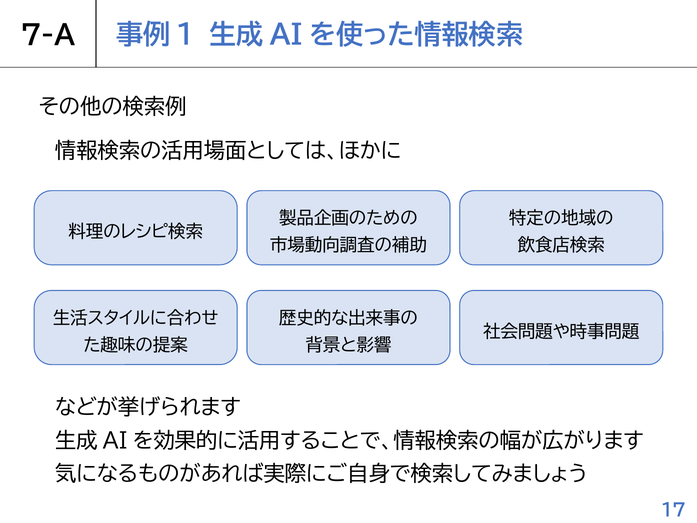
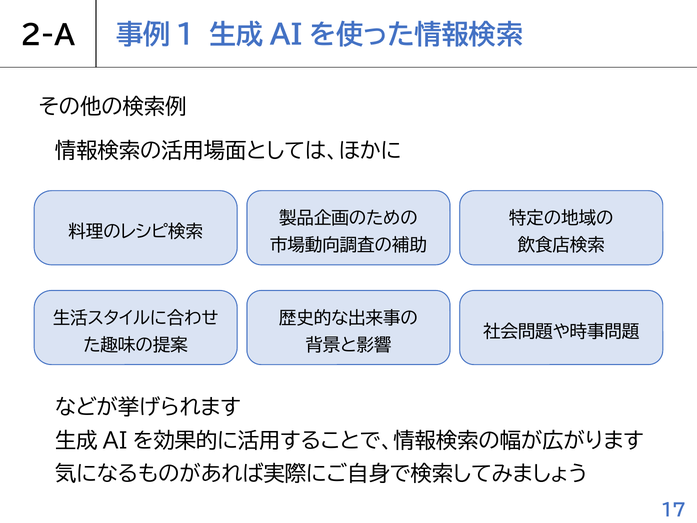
7-A: 7-A -> 2-A
